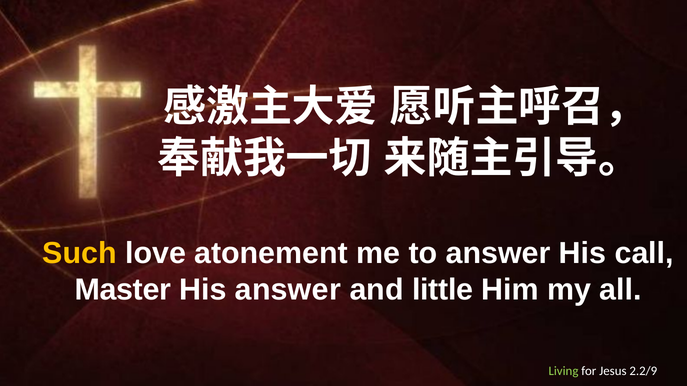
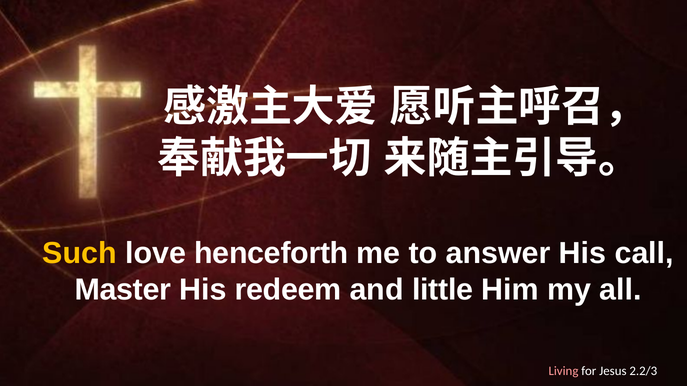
atonement: atonement -> henceforth
His answer: answer -> redeem
Living colour: light green -> pink
2.2/9: 2.2/9 -> 2.2/3
